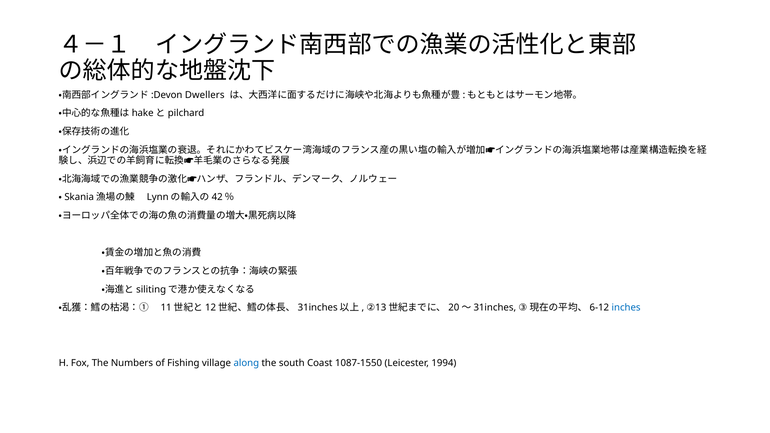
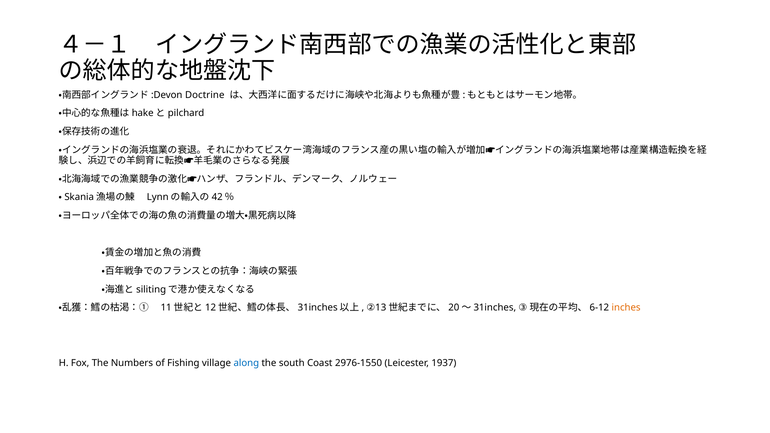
Dwellers: Dwellers -> Doctrine
inches colour: blue -> orange
1087-1550: 1087-1550 -> 2976-1550
1994: 1994 -> 1937
